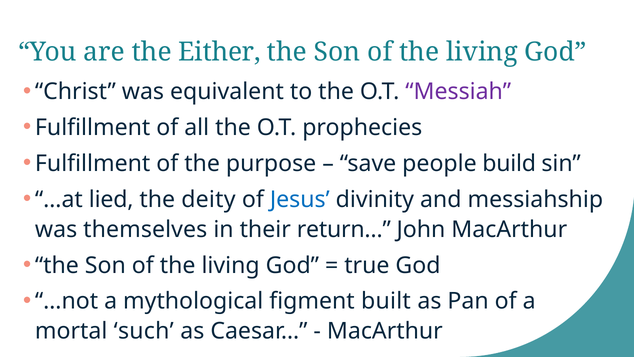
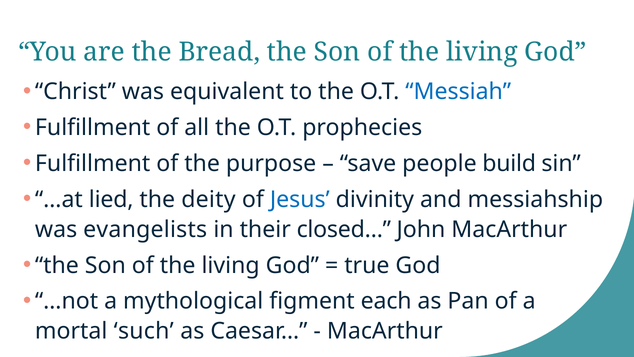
Either: Either -> Bread
Messiah colour: purple -> blue
themselves: themselves -> evangelists
return…: return… -> closed…
built: built -> each
